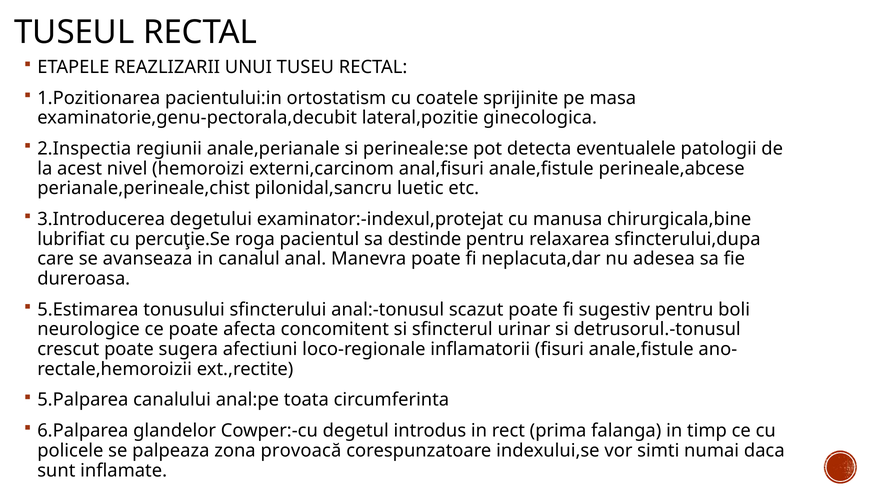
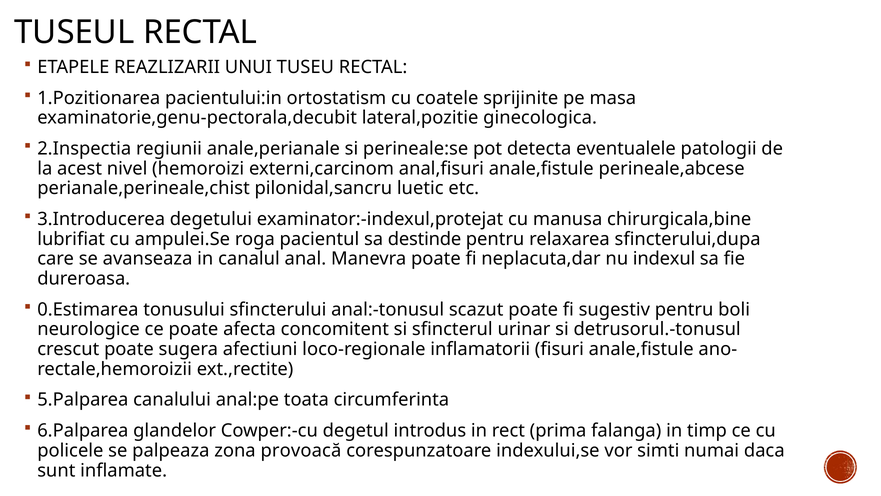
percuţie.Se: percuţie.Se -> ampulei.Se
adesea: adesea -> indexul
5.Estimarea: 5.Estimarea -> 0.Estimarea
